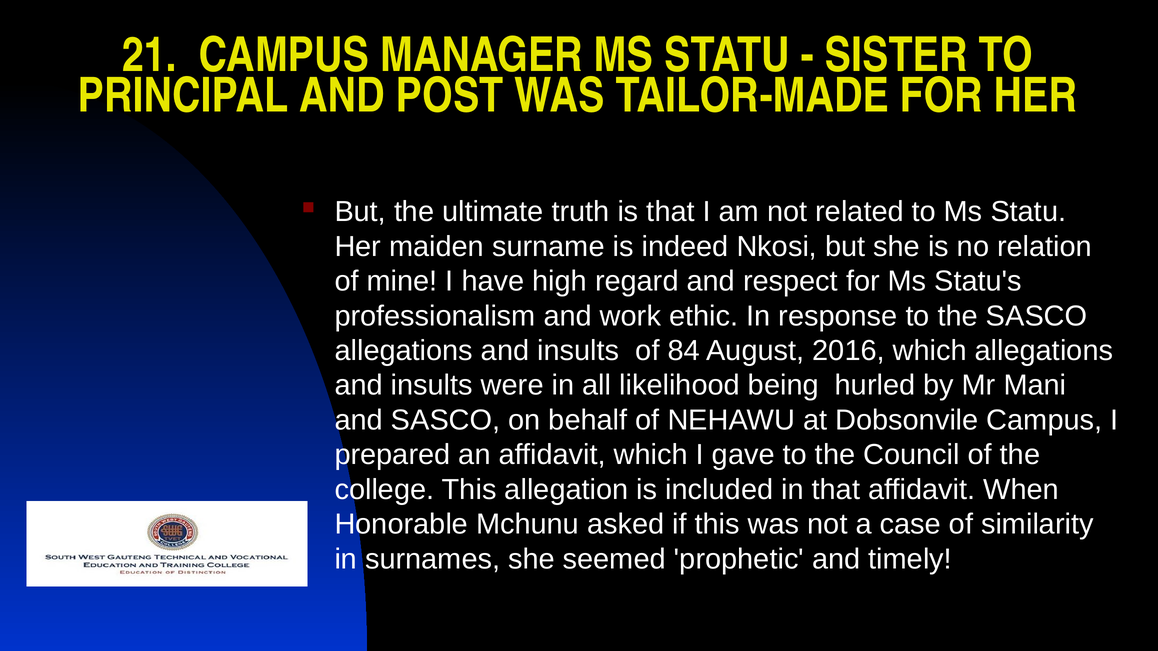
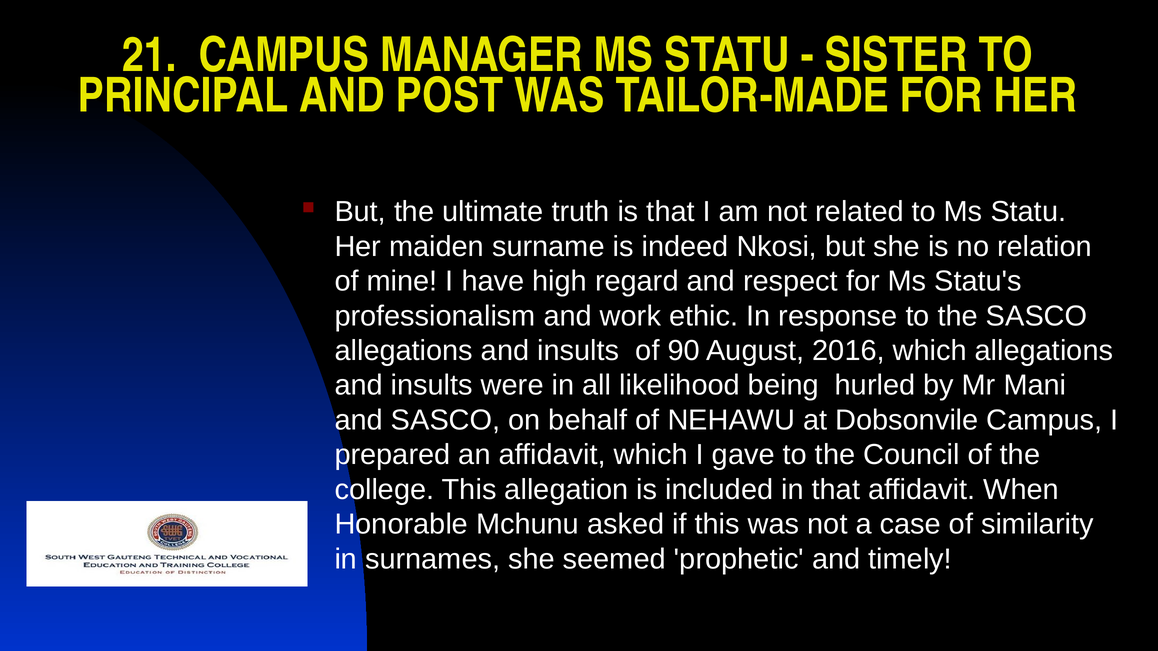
84: 84 -> 90
